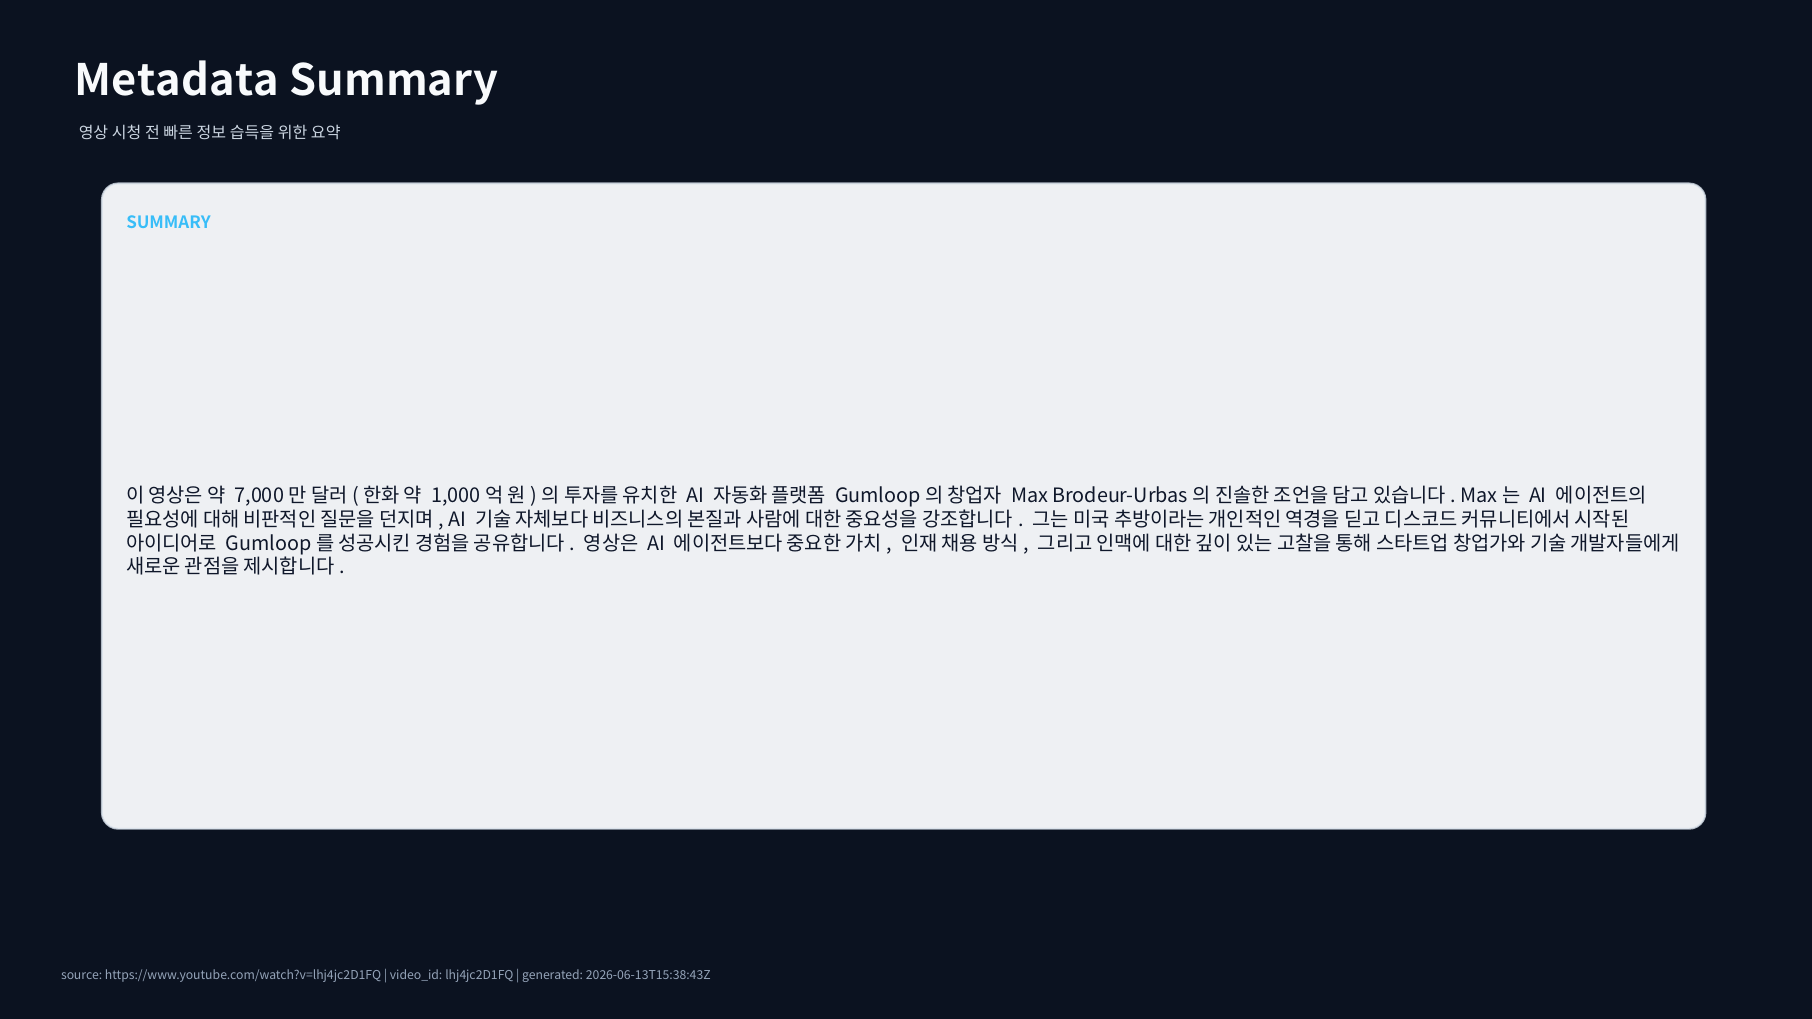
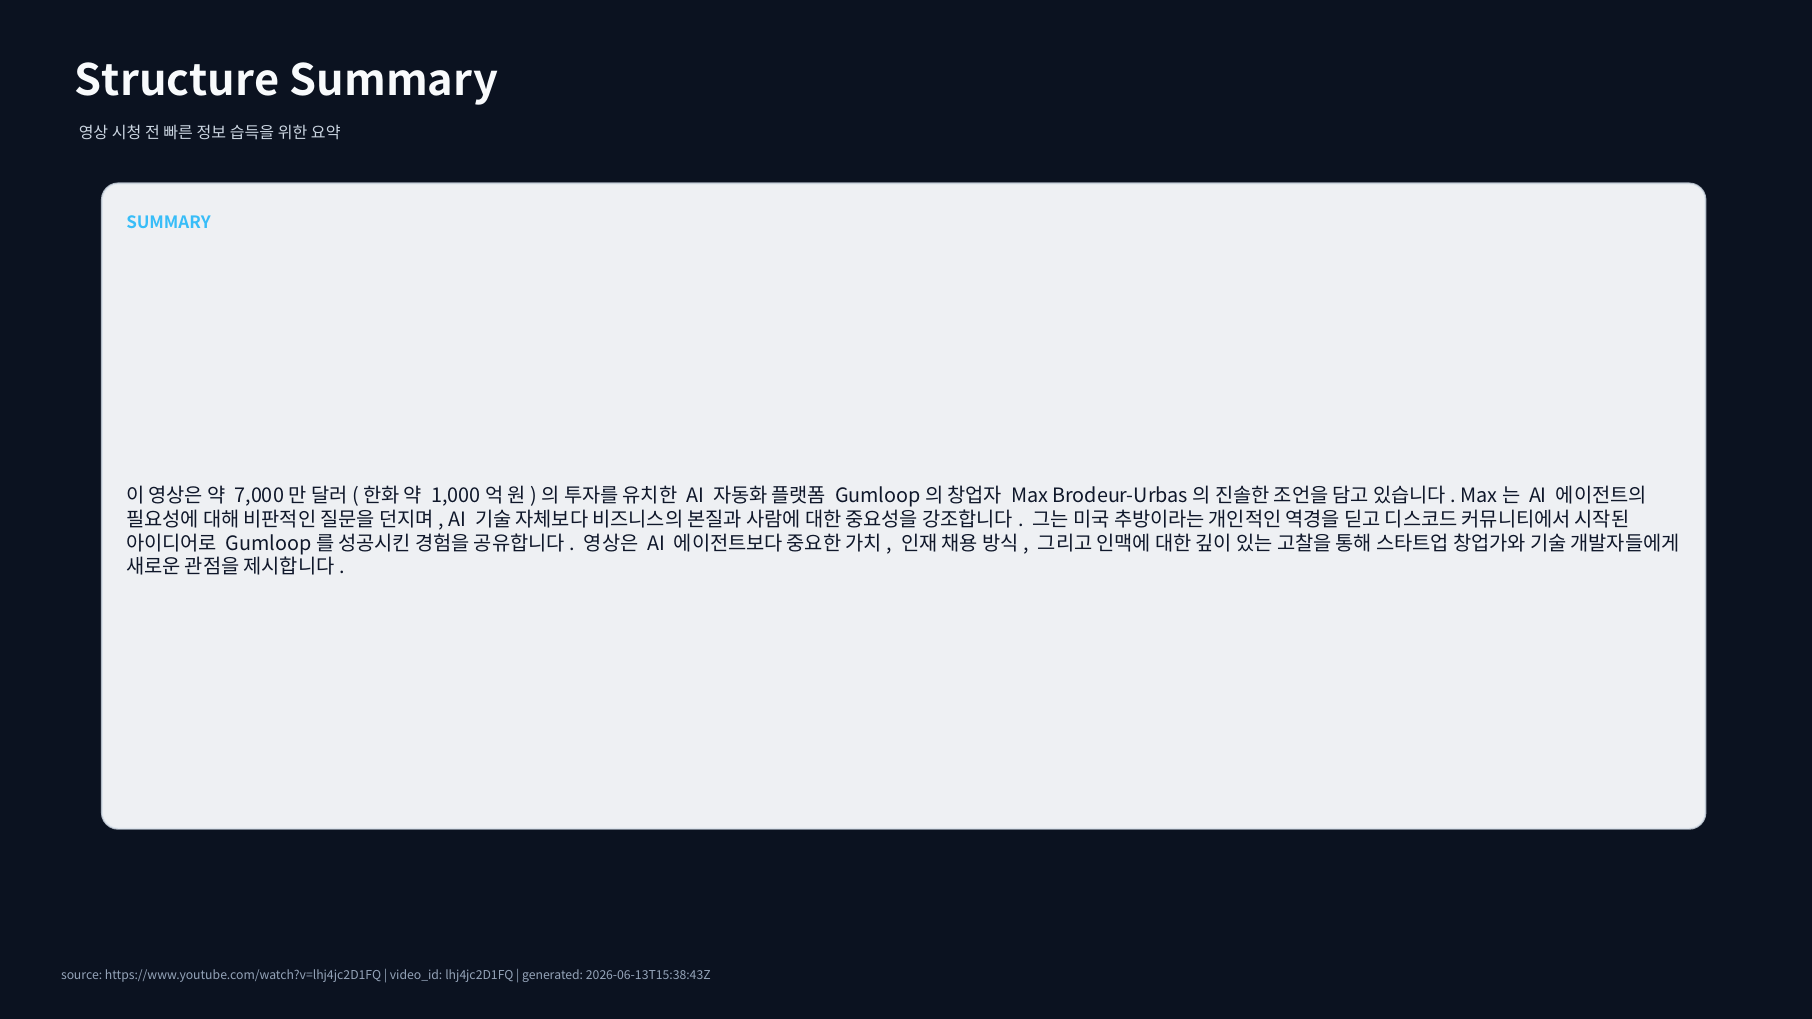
Metadata: Metadata -> Structure
